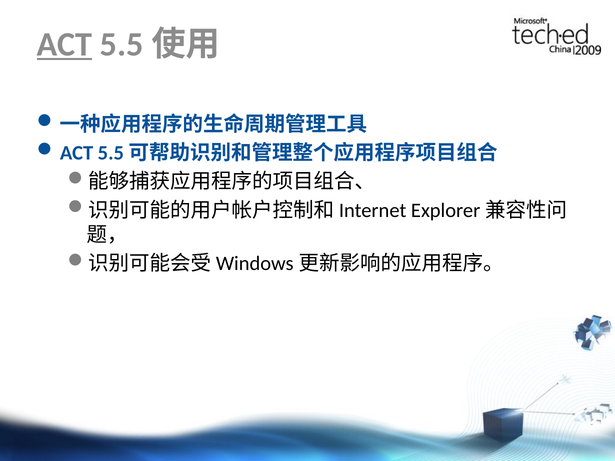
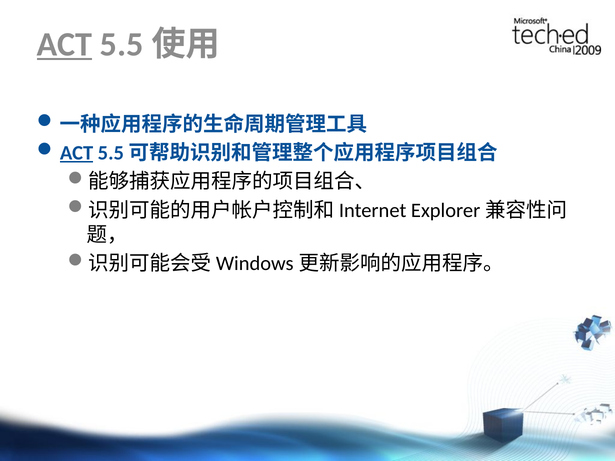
ACT at (77, 153) underline: none -> present
